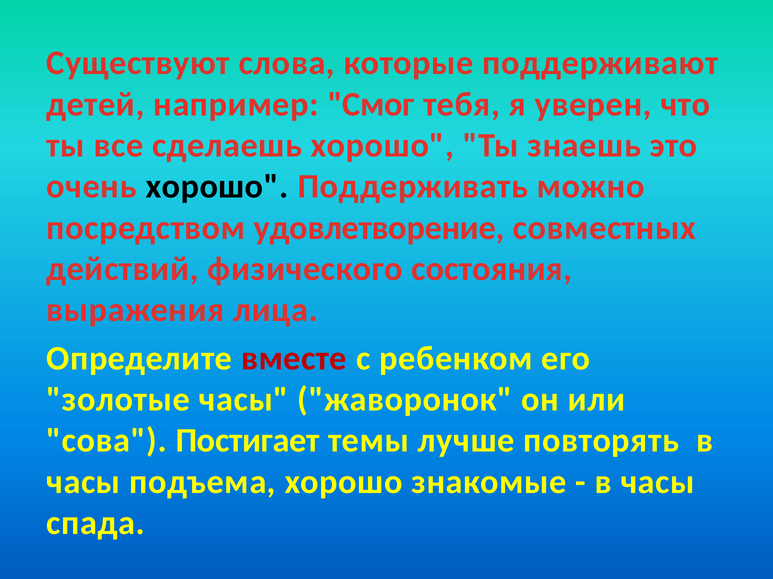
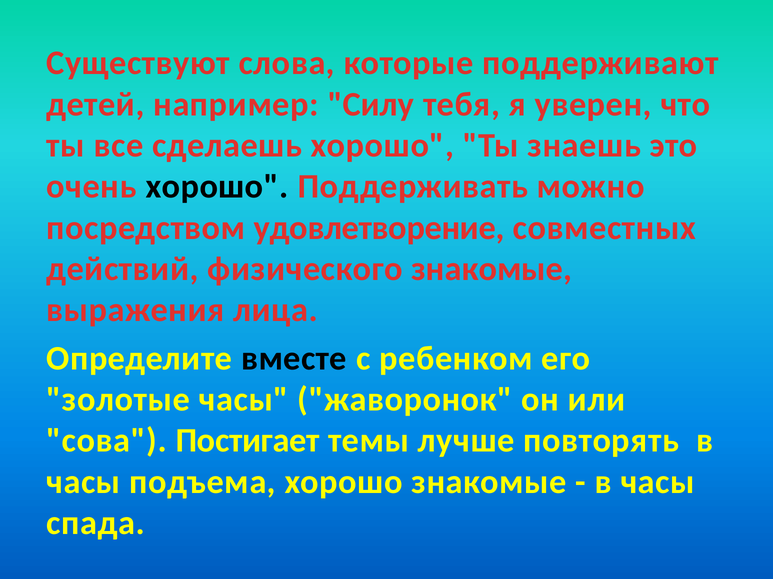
Смог: Смог -> Силу
физического состояния: состояния -> знакомые
вместе colour: red -> black
